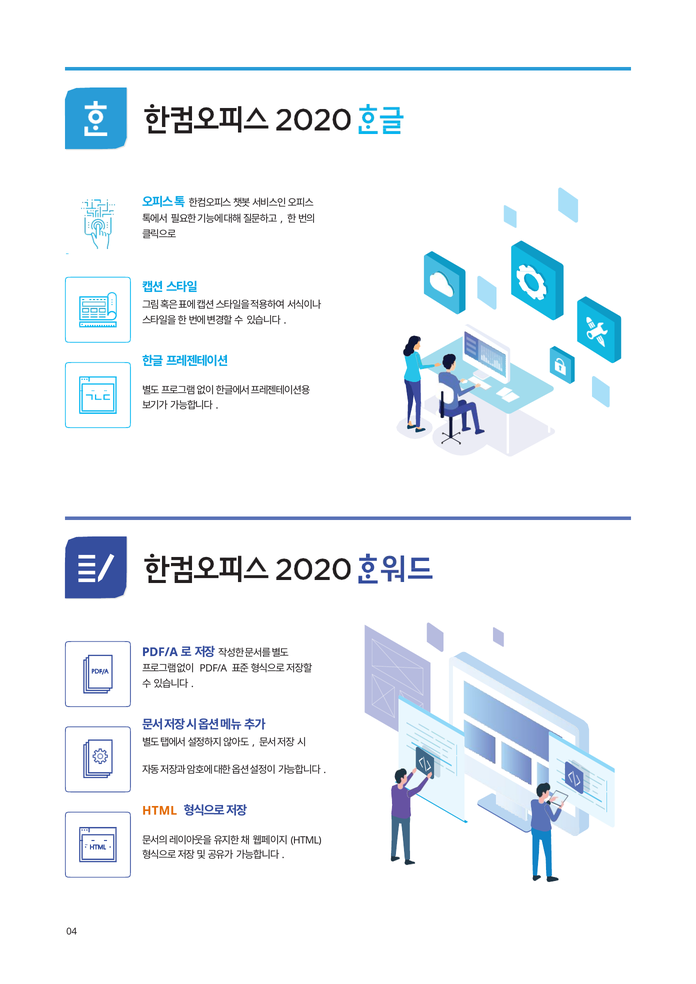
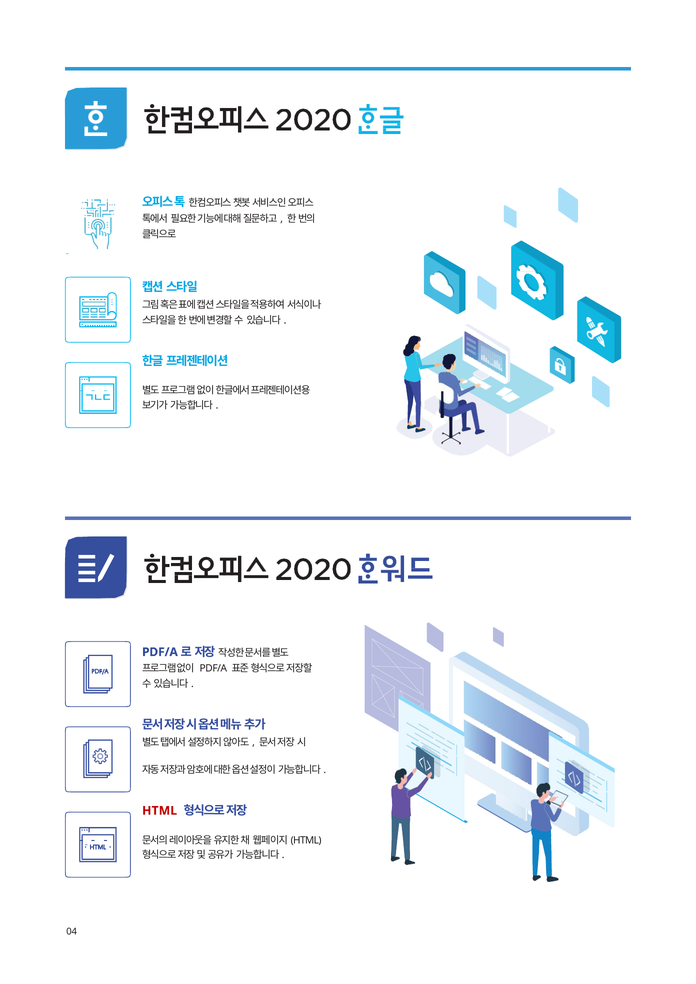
HTML colour: orange -> red
